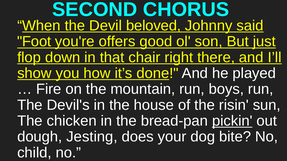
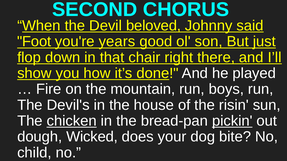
offers: offers -> years
chicken underline: none -> present
Jesting: Jesting -> Wicked
